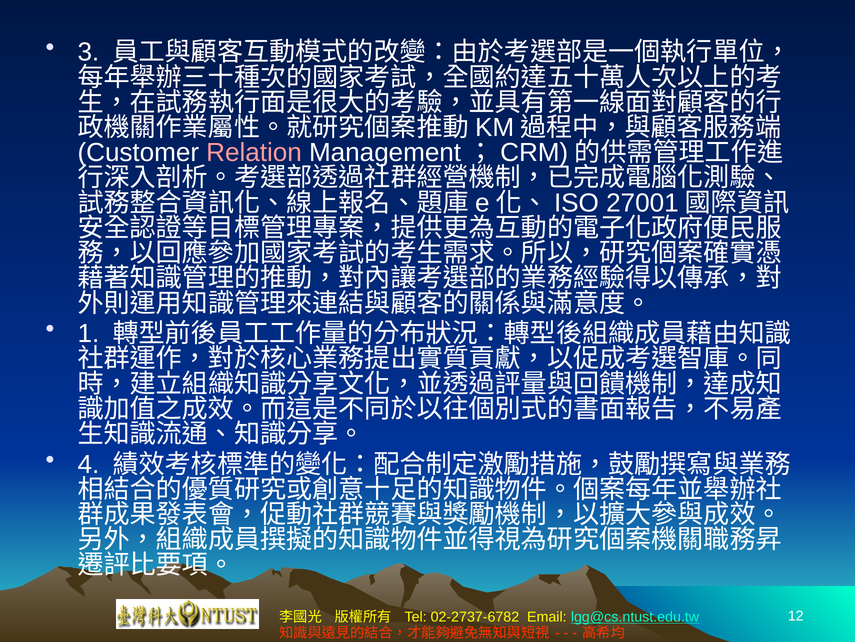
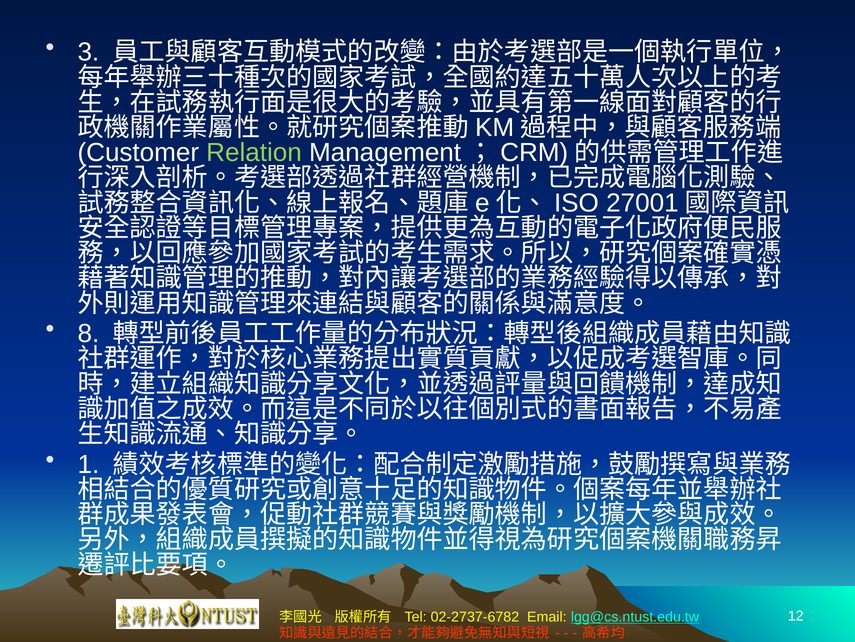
Relation colour: pink -> light green
1: 1 -> 8
4: 4 -> 1
